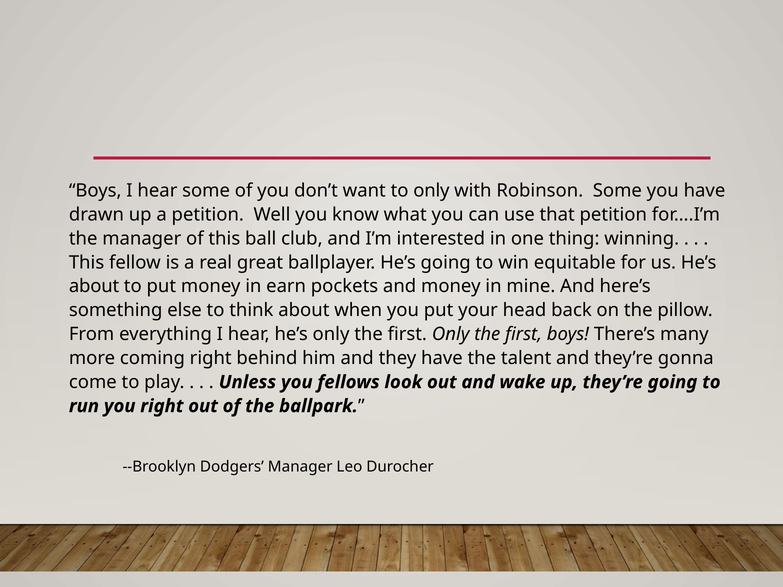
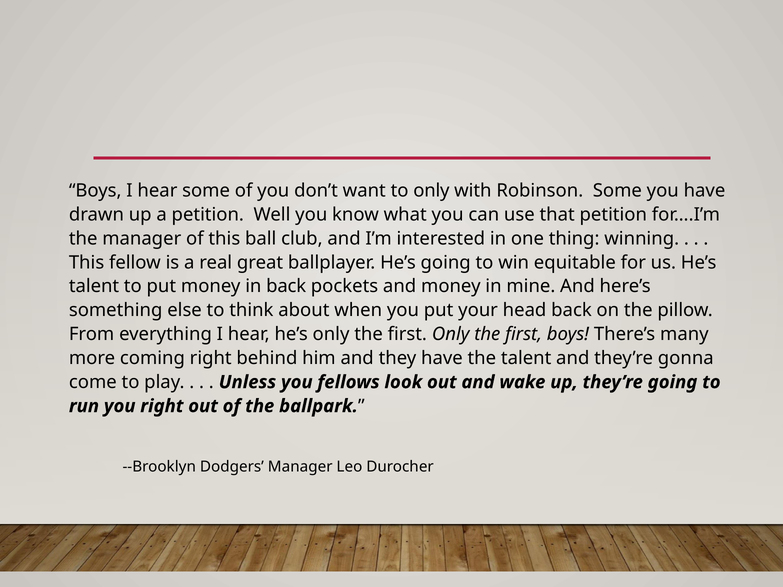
about at (94, 286): about -> talent
in earn: earn -> back
